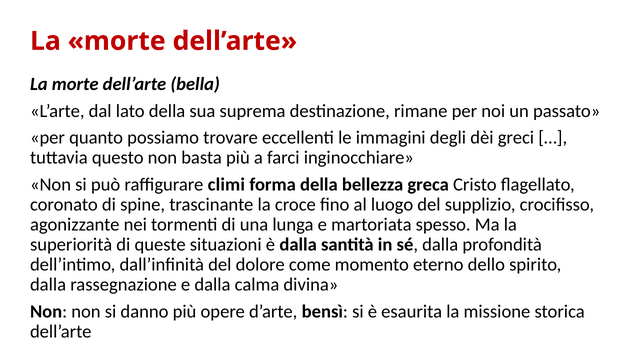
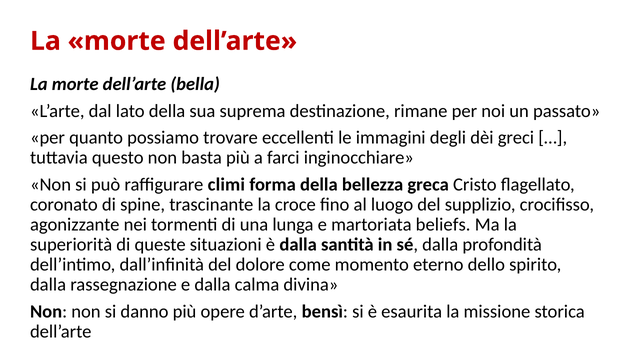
spesso: spesso -> beliefs
